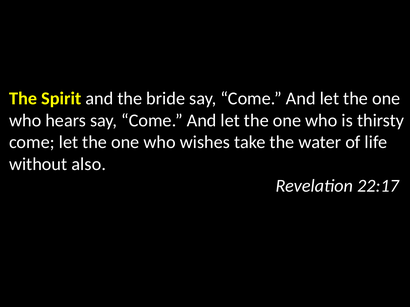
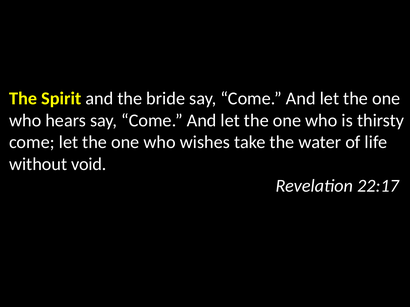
also: also -> void
